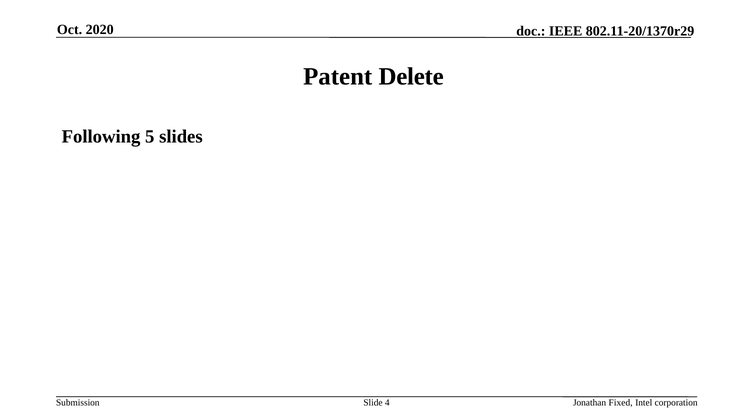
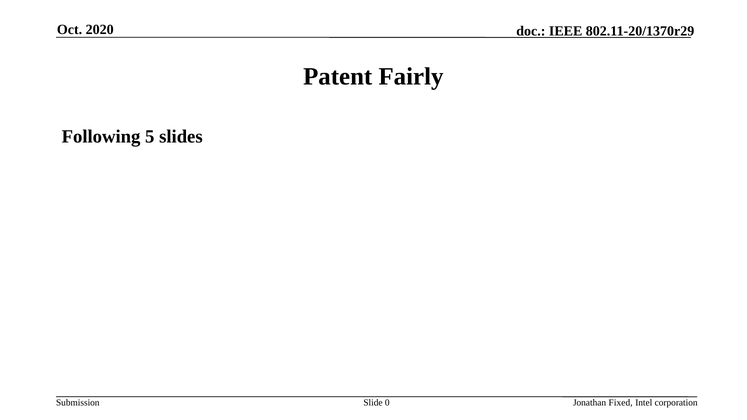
Delete: Delete -> Fairly
4: 4 -> 0
